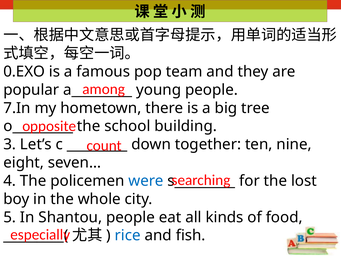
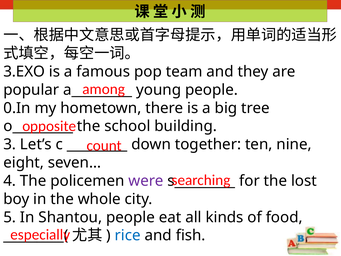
0.EXO: 0.EXO -> 3.EXO
7.In: 7.In -> 0.In
were colour: blue -> purple
